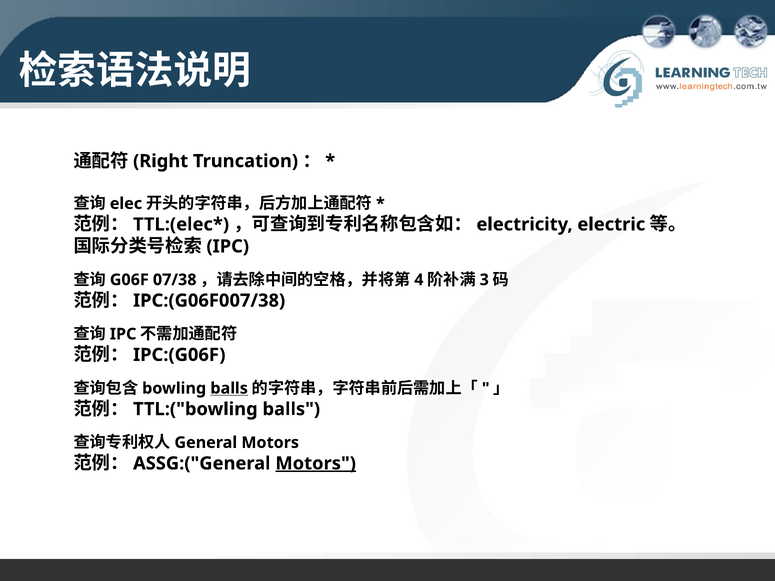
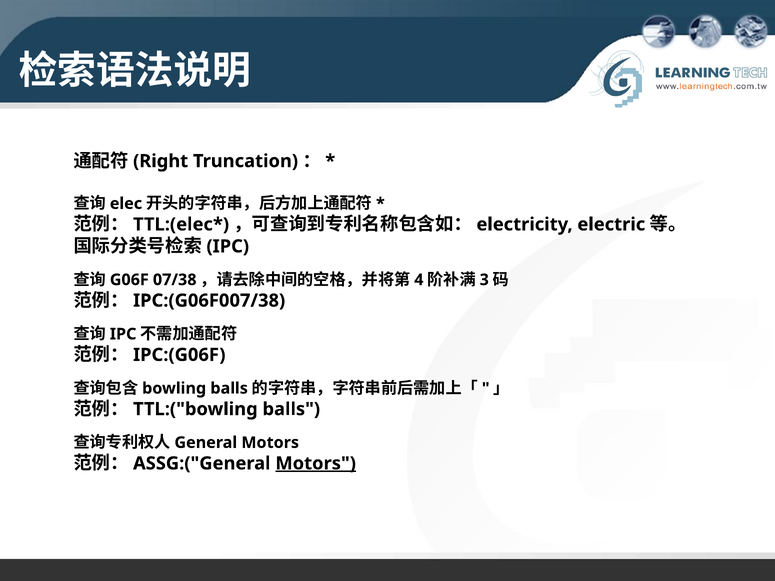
balls at (229, 388) underline: present -> none
